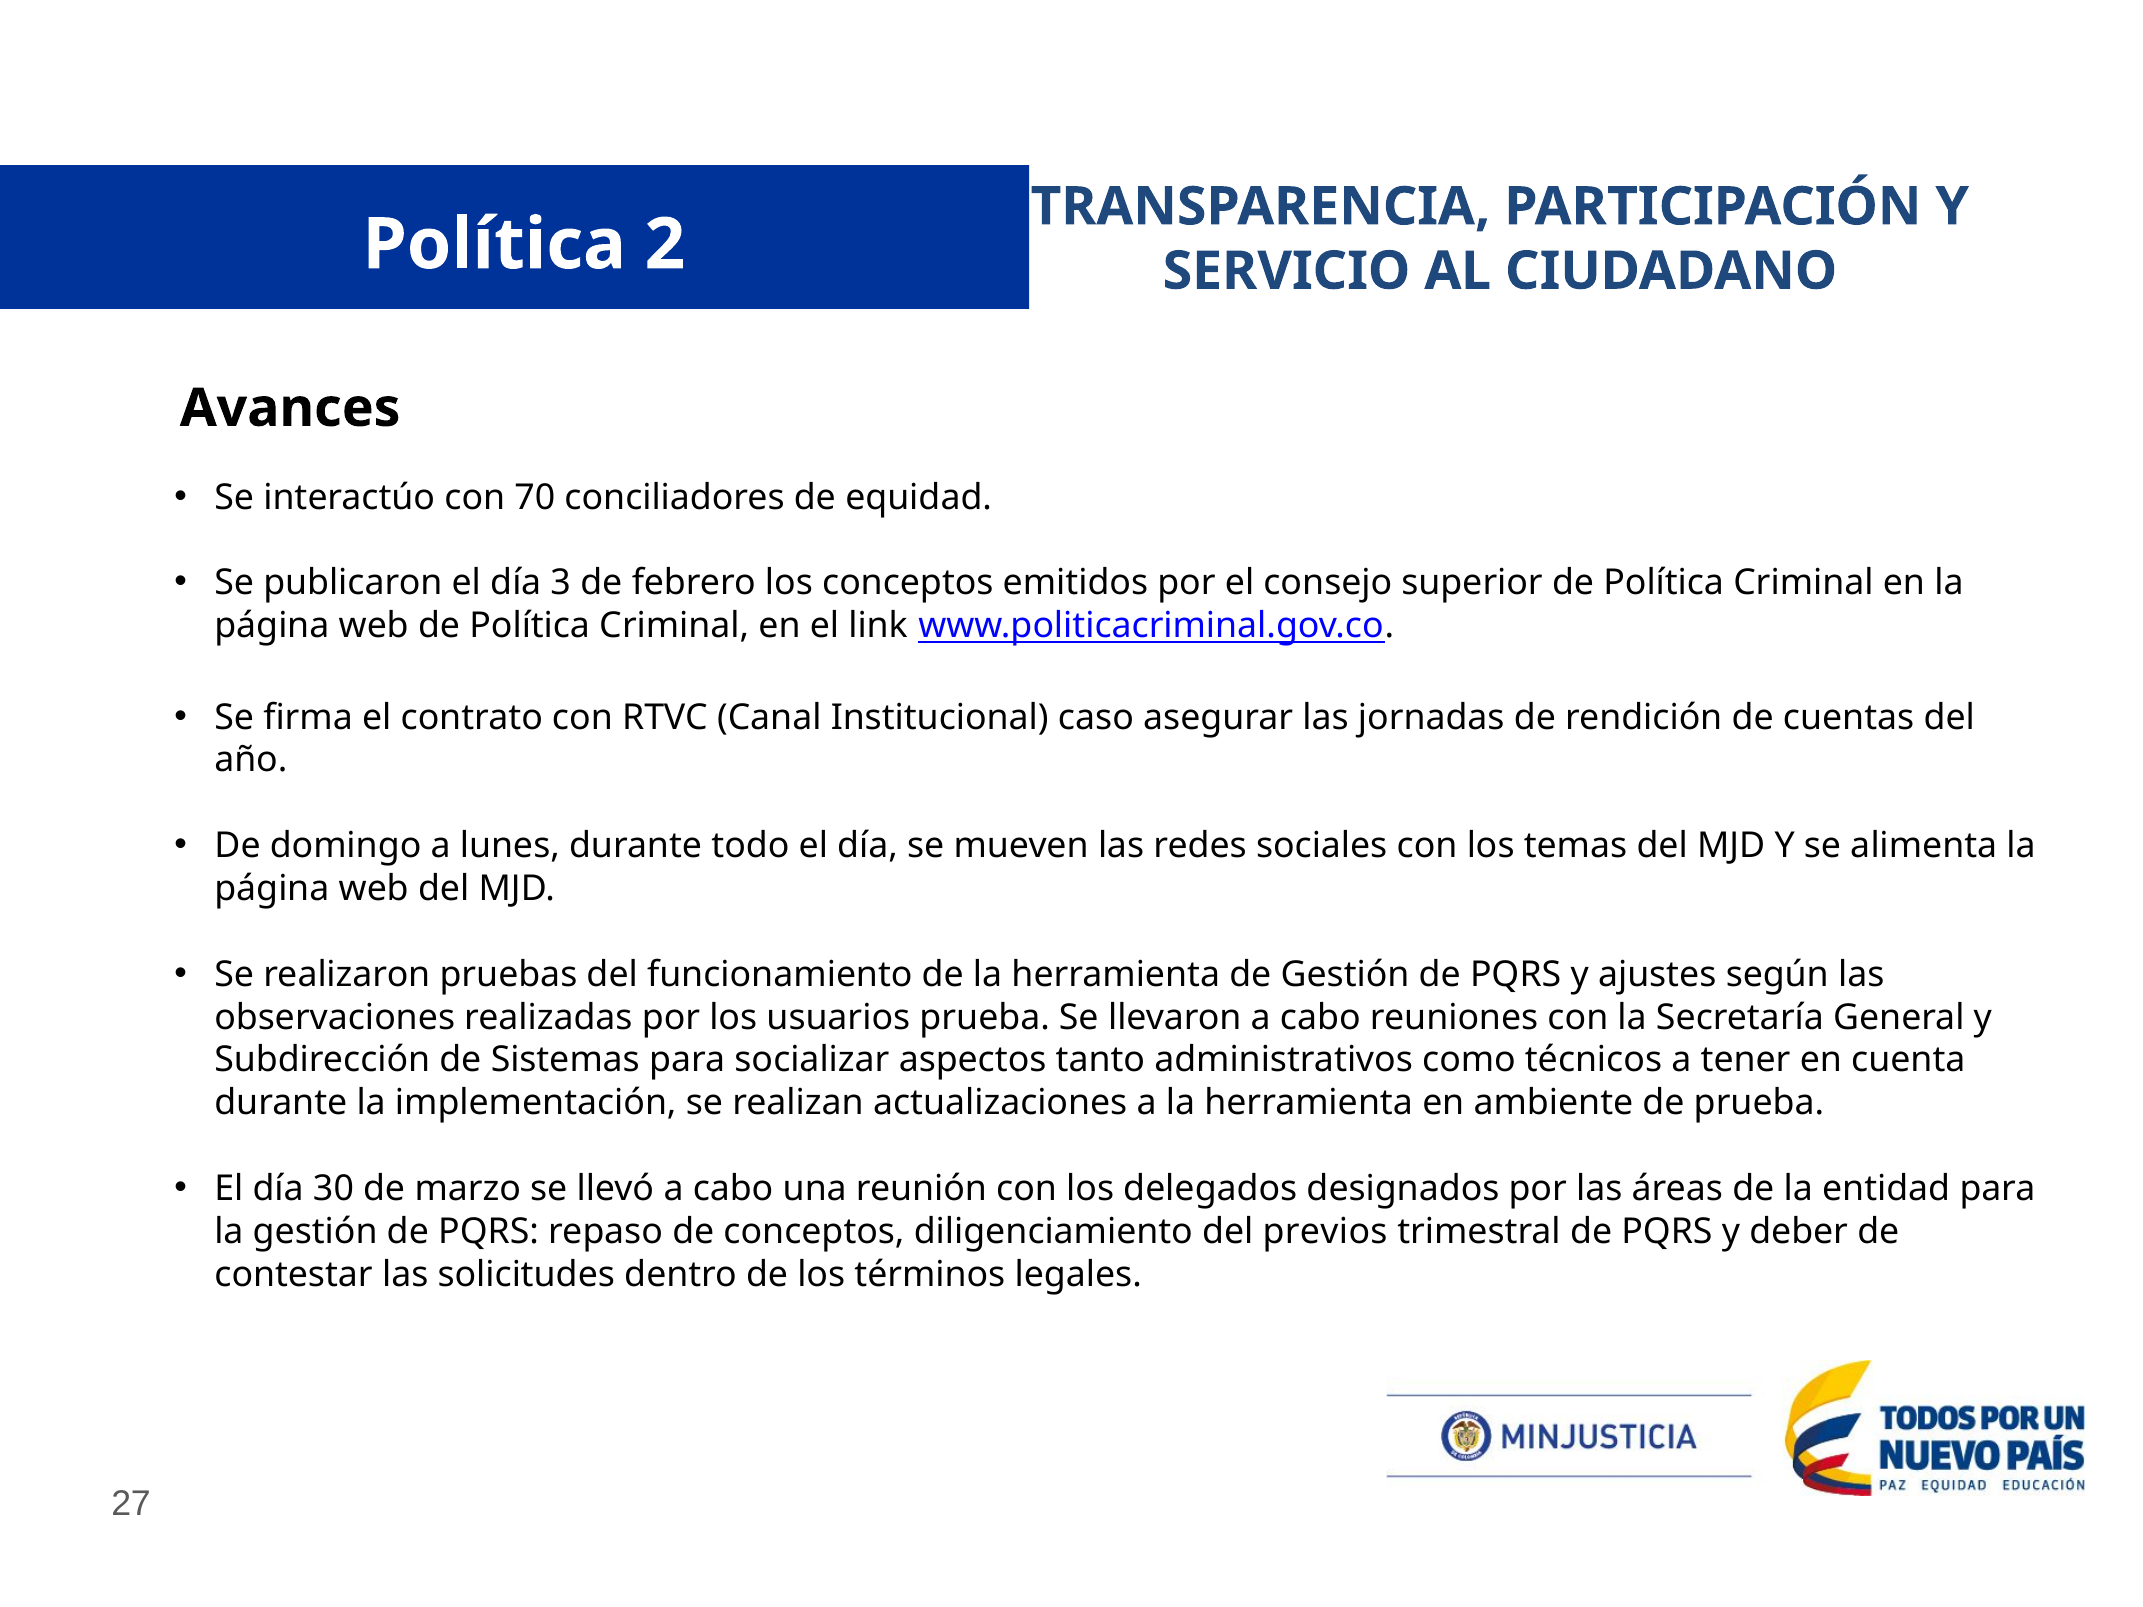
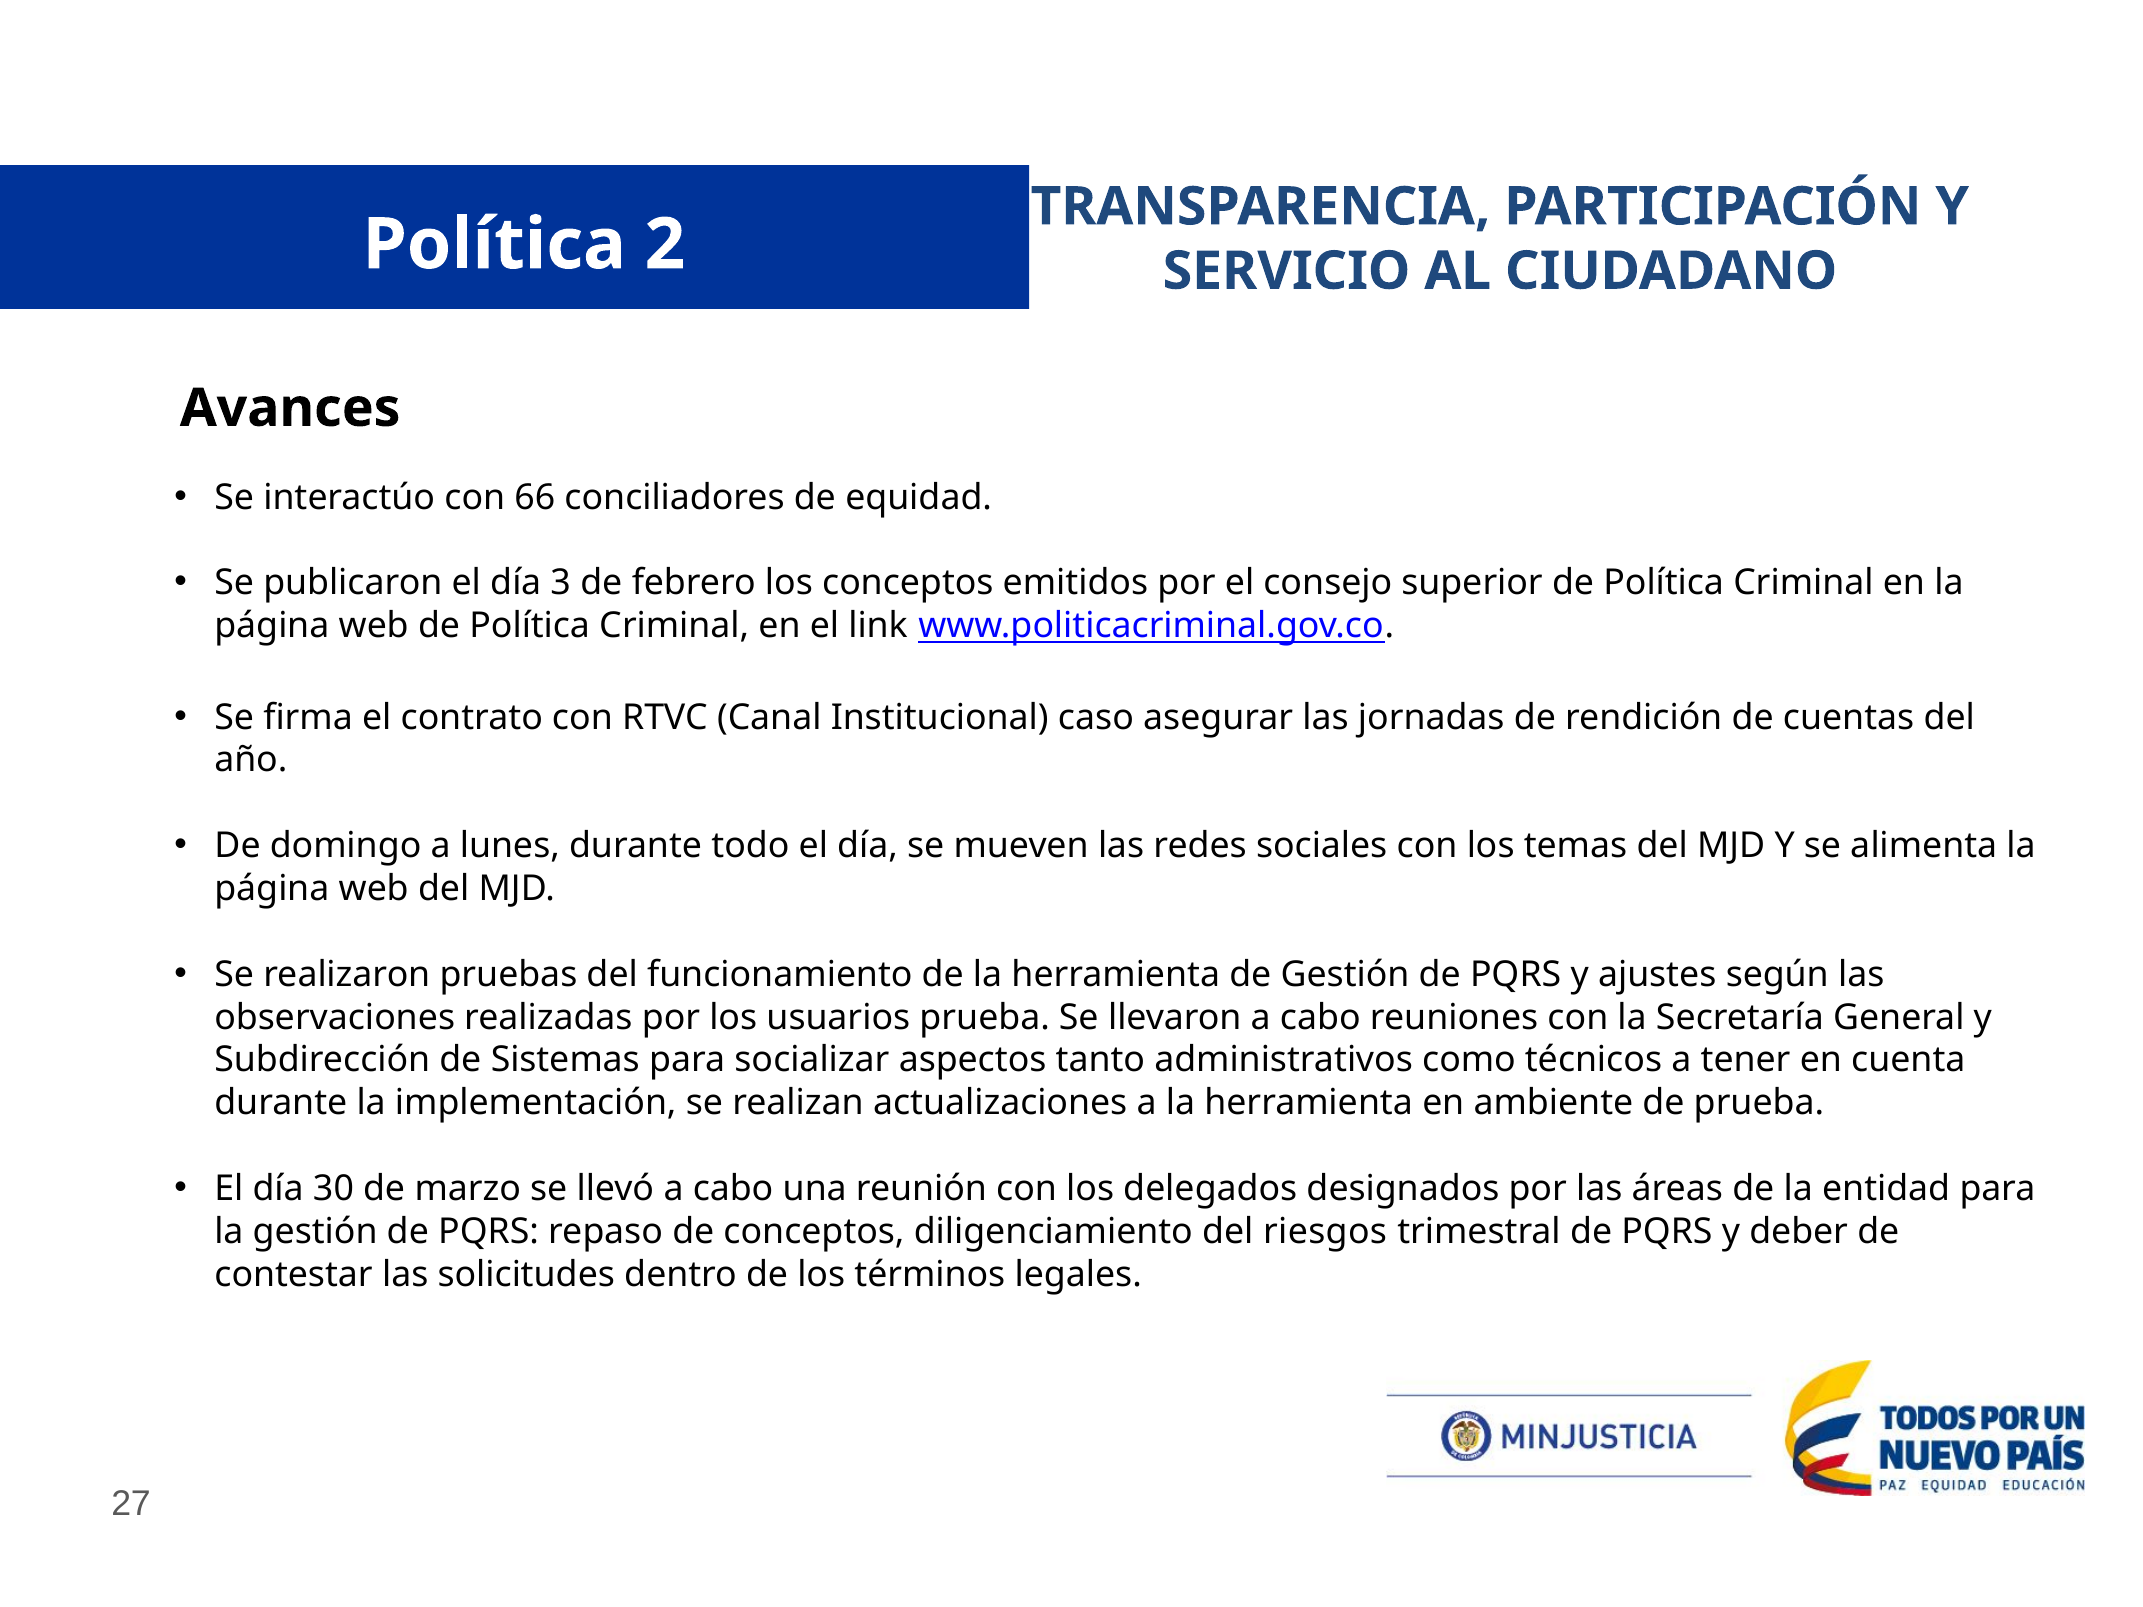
70: 70 -> 66
previos: previos -> riesgos
